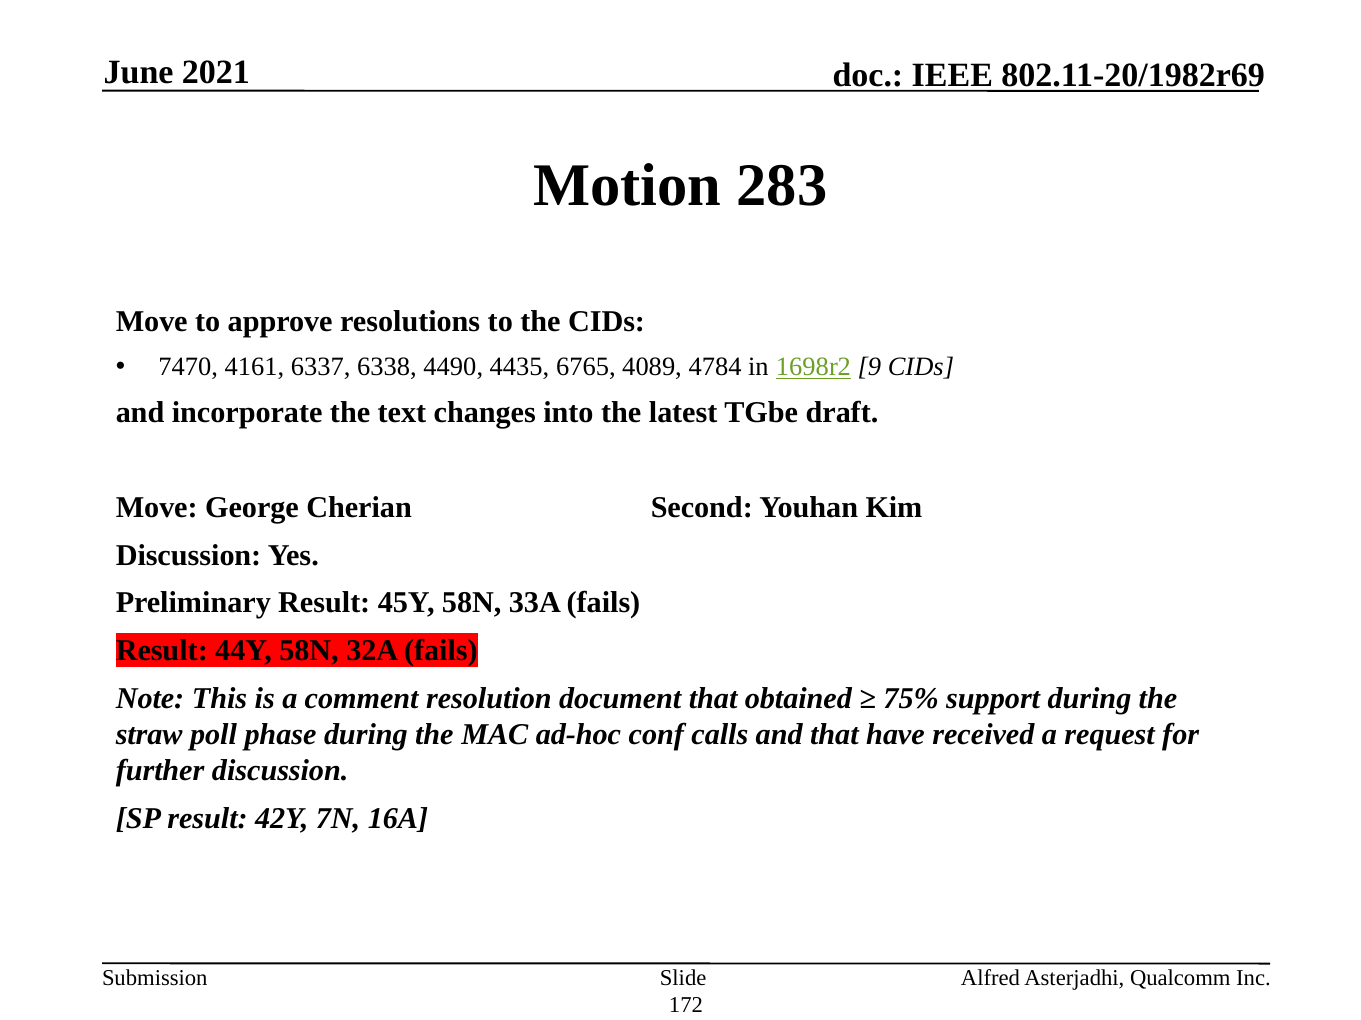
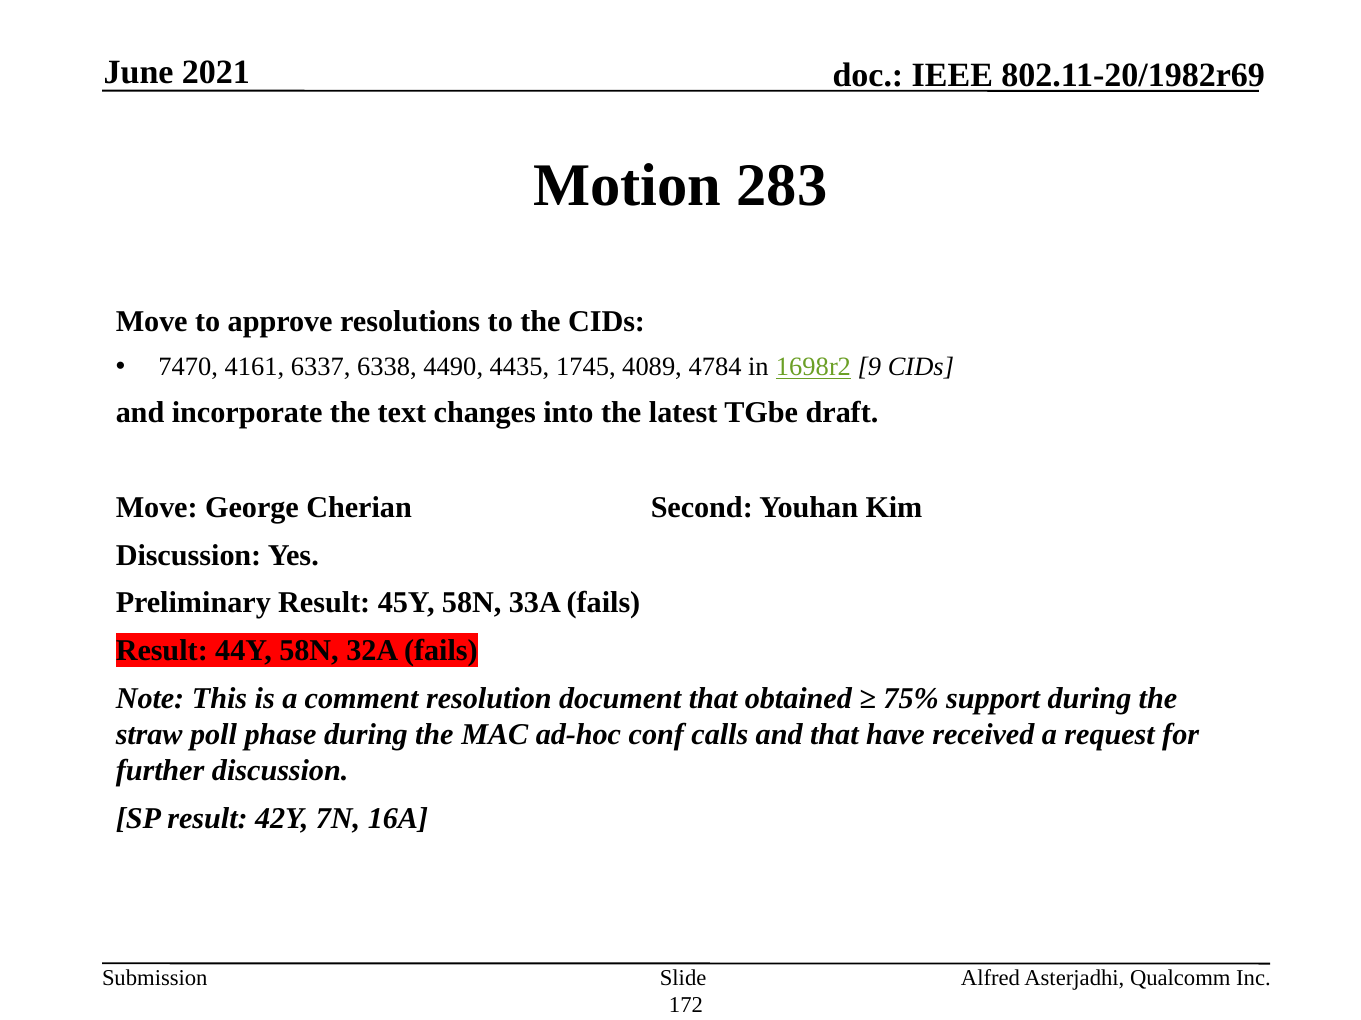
6765: 6765 -> 1745
